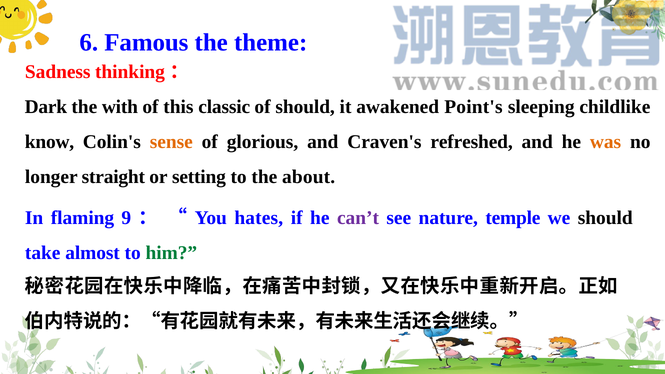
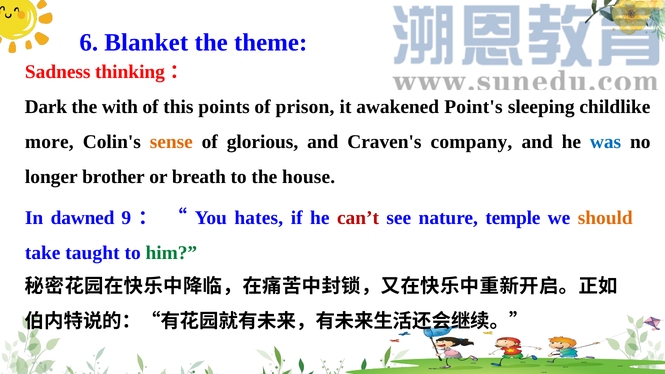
Famous: Famous -> Blanket
classic: classic -> points
of should: should -> prison
know: know -> more
refreshed: refreshed -> company
was colour: orange -> blue
straight: straight -> brother
setting: setting -> breath
about: about -> house
flaming: flaming -> dawned
can’t colour: purple -> red
should at (605, 218) colour: black -> orange
almost: almost -> taught
